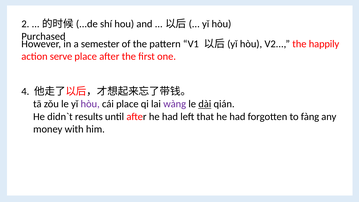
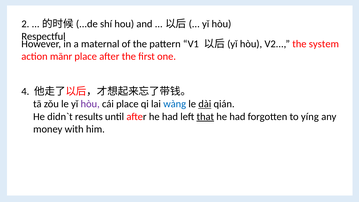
Purchased: Purchased -> Respectful
semester: semester -> maternal
happily: happily -> system
serve: serve -> mānr
wàng colour: purple -> blue
that underline: none -> present
fàng: fàng -> yíng
